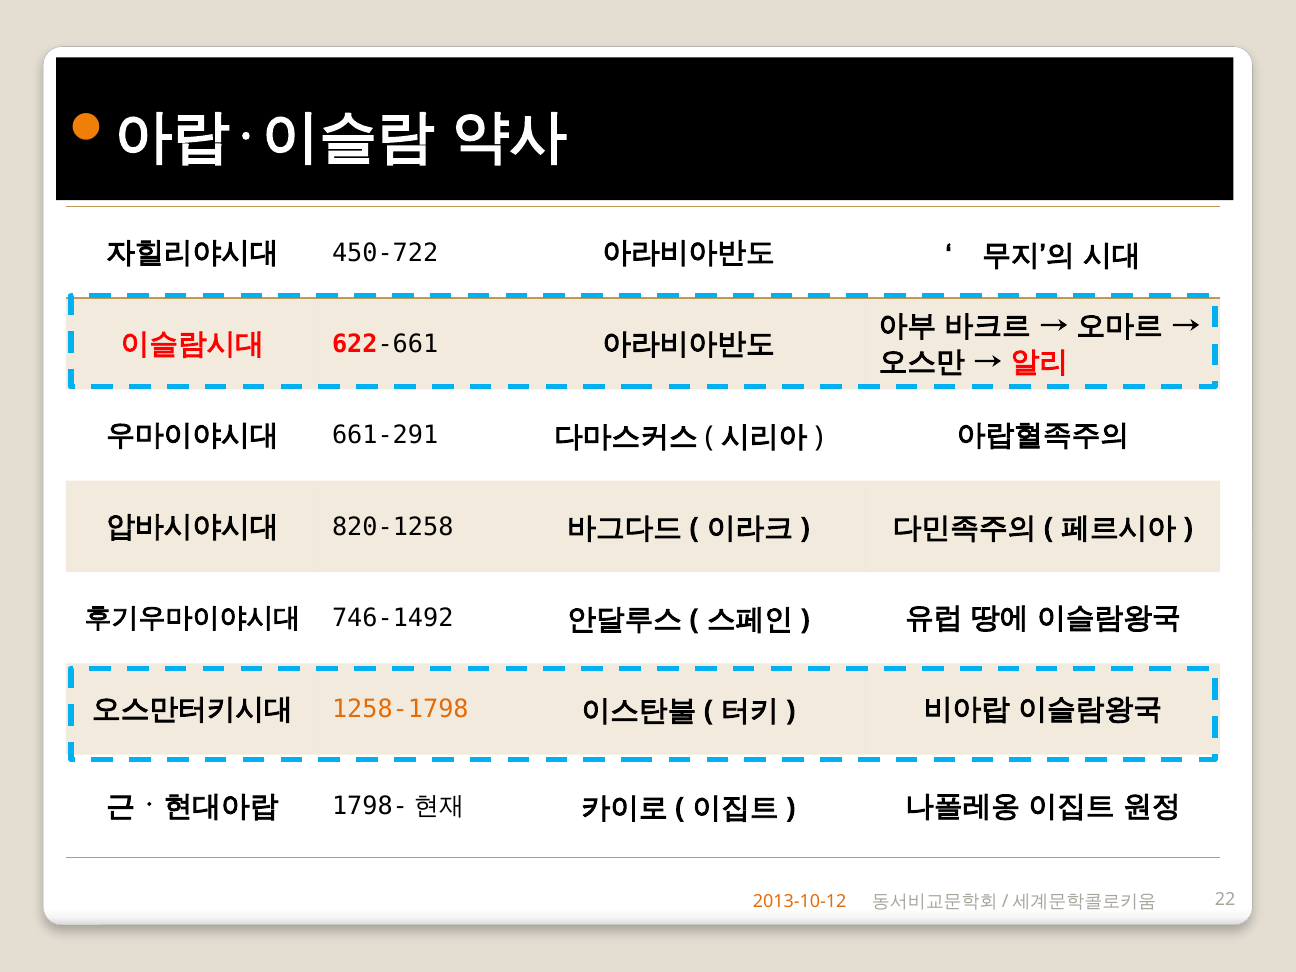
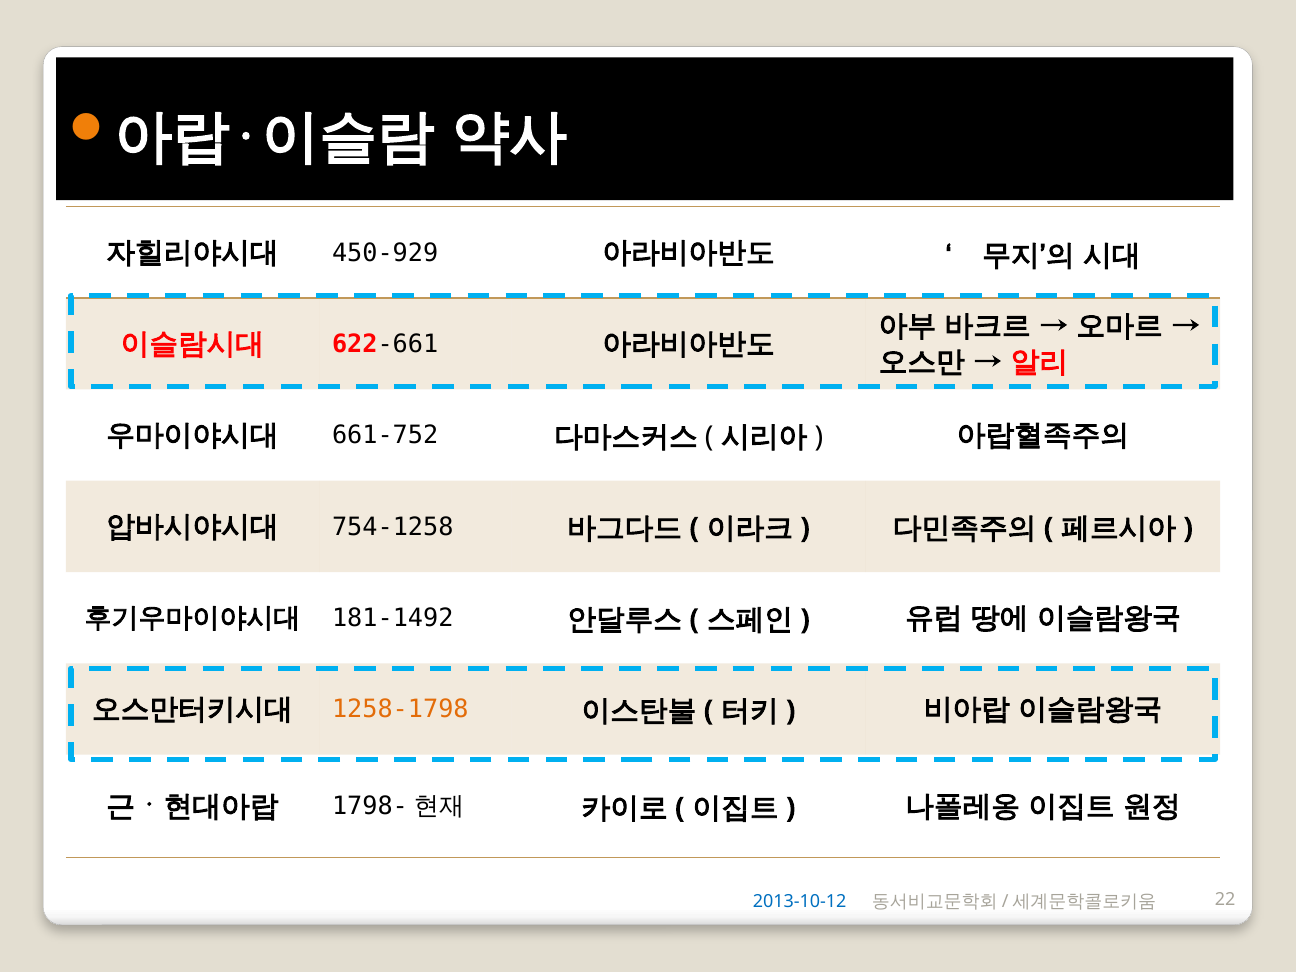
450-722: 450-722 -> 450-929
661-291: 661-291 -> 661-752
820-1258: 820-1258 -> 754-1258
746-1492: 746-1492 -> 181-1492
2013-10-12 colour: orange -> blue
